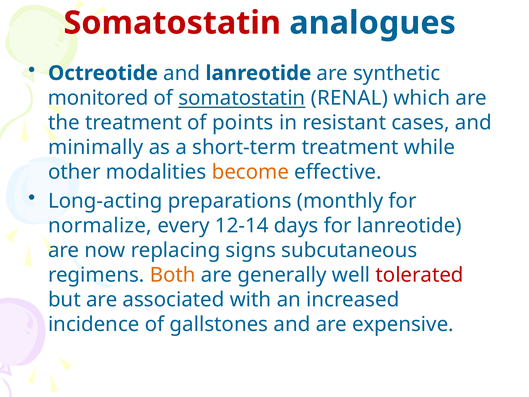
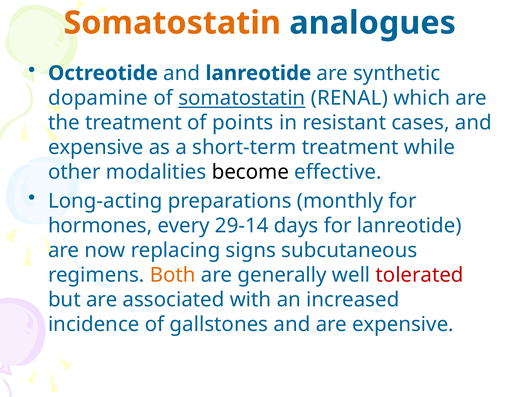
Somatostatin at (172, 23) colour: red -> orange
monitored: monitored -> dopamine
minimally at (96, 147): minimally -> expensive
become colour: orange -> black
normalize: normalize -> hormones
12-14: 12-14 -> 29-14
